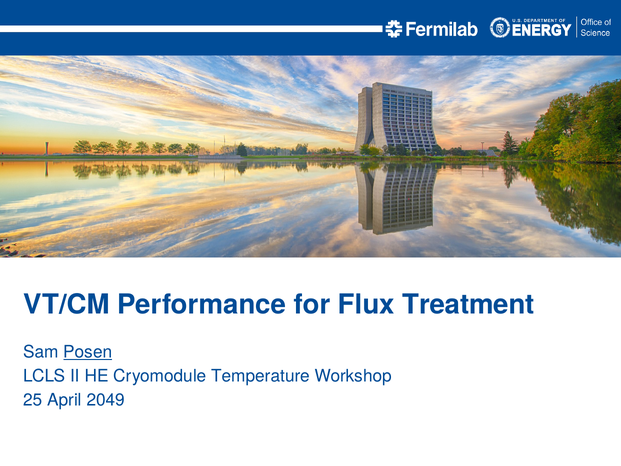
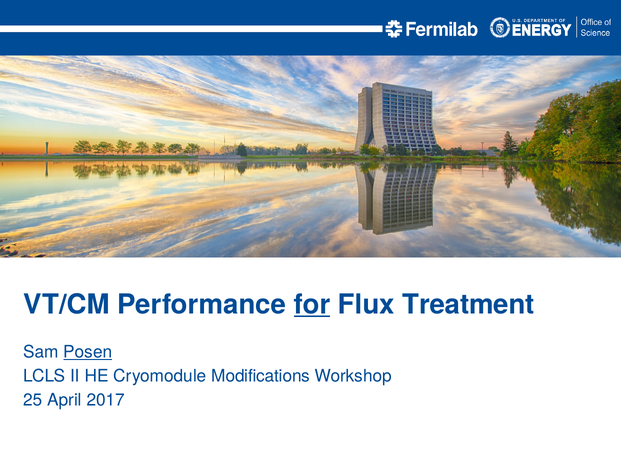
for underline: none -> present
Temperature: Temperature -> Modifications
2049: 2049 -> 2017
